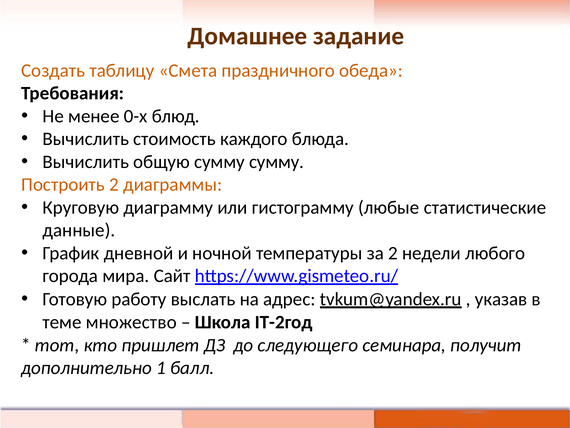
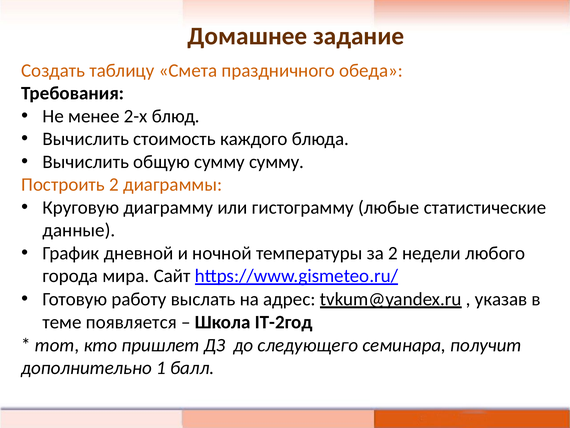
0-х: 0-х -> 2-х
множество: множество -> появляется
